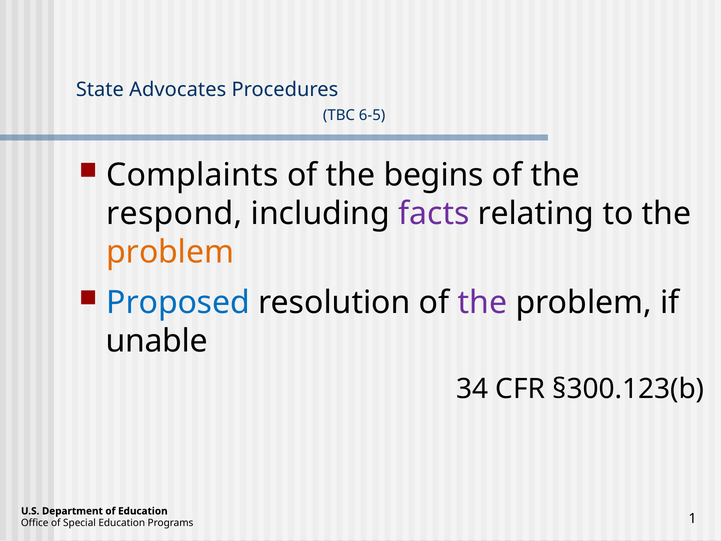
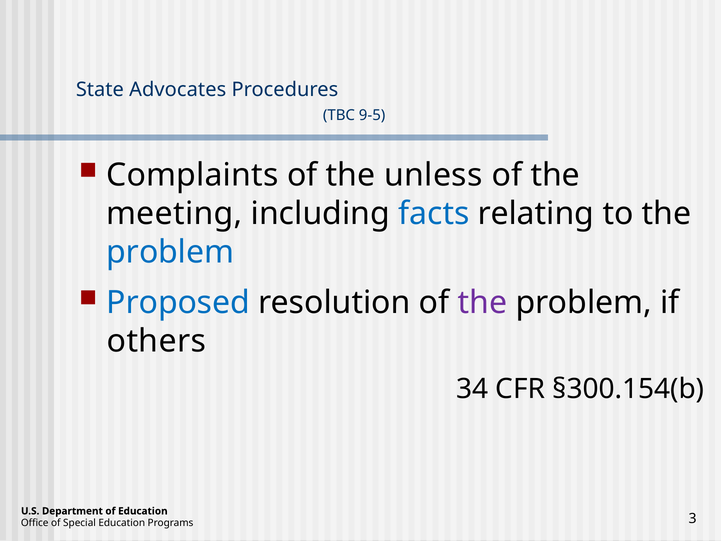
6-5: 6-5 -> 9-5
begins: begins -> unless
respond: respond -> meeting
facts colour: purple -> blue
problem at (170, 252) colour: orange -> blue
unable: unable -> others
§300.123(b: §300.123(b -> §300.154(b
1: 1 -> 3
